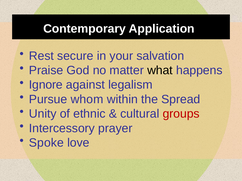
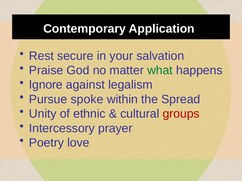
what colour: black -> green
whom: whom -> spoke
Spoke: Spoke -> Poetry
